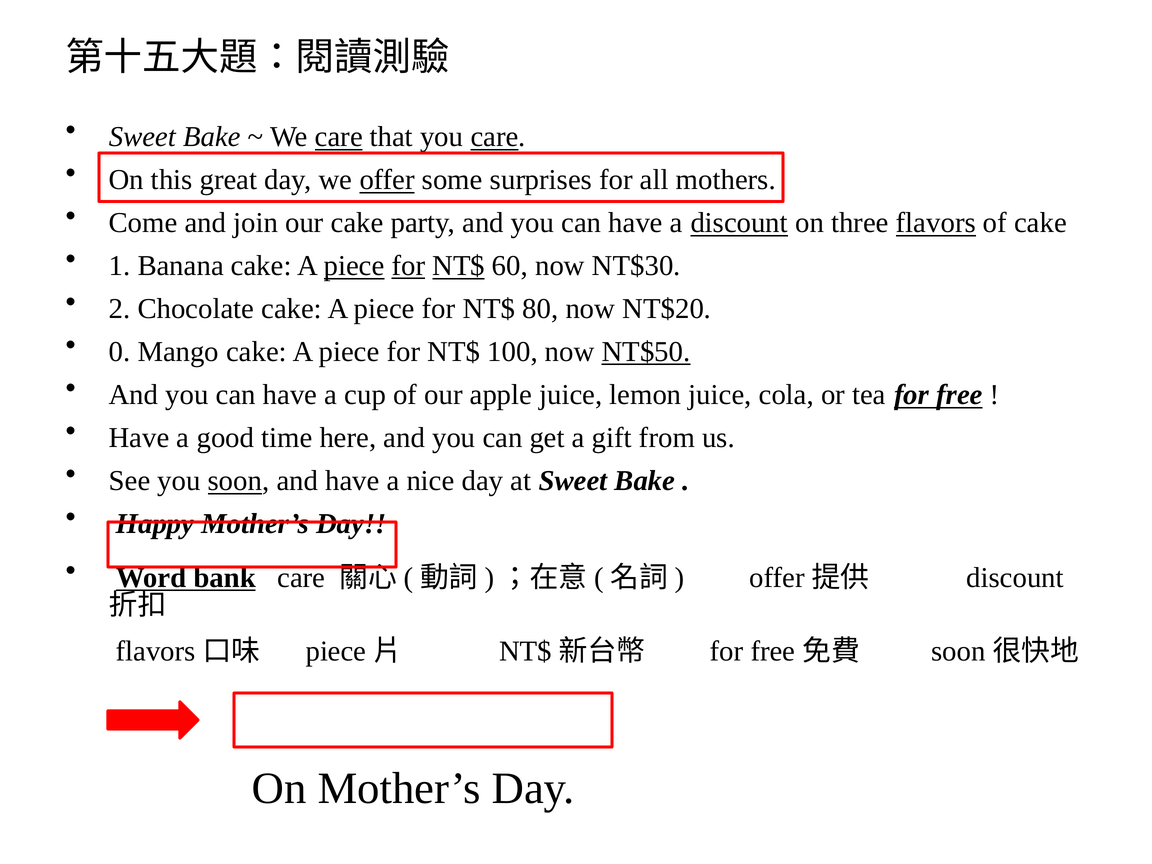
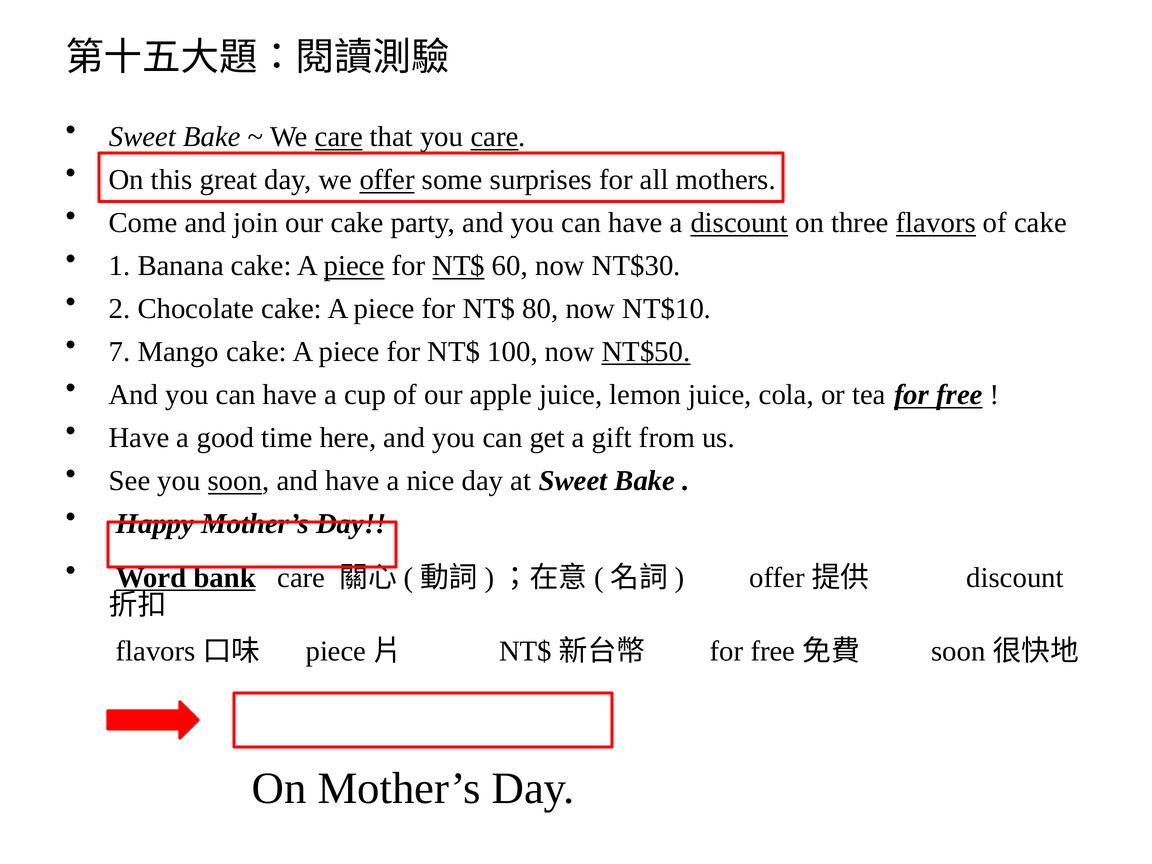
for at (408, 266) underline: present -> none
NT$20: NT$20 -> NT$10
0: 0 -> 7
